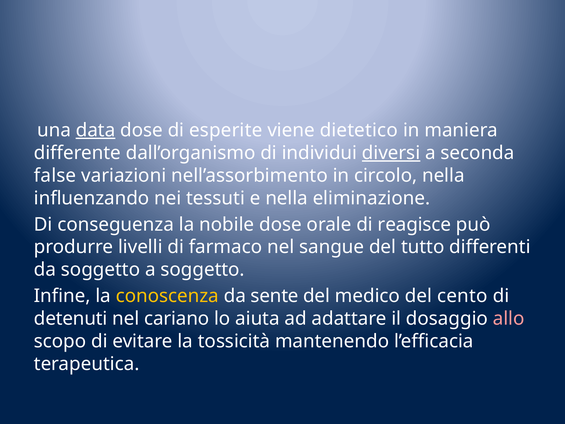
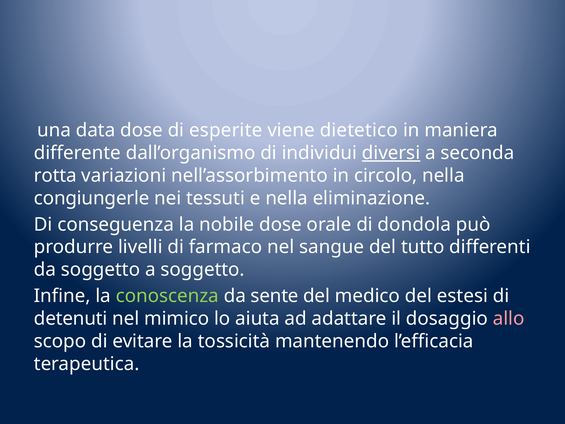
data underline: present -> none
false: false -> rotta
influenzando: influenzando -> congiungerle
reagisce: reagisce -> dondola
conoscenza colour: yellow -> light green
cento: cento -> estesi
cariano: cariano -> mimico
